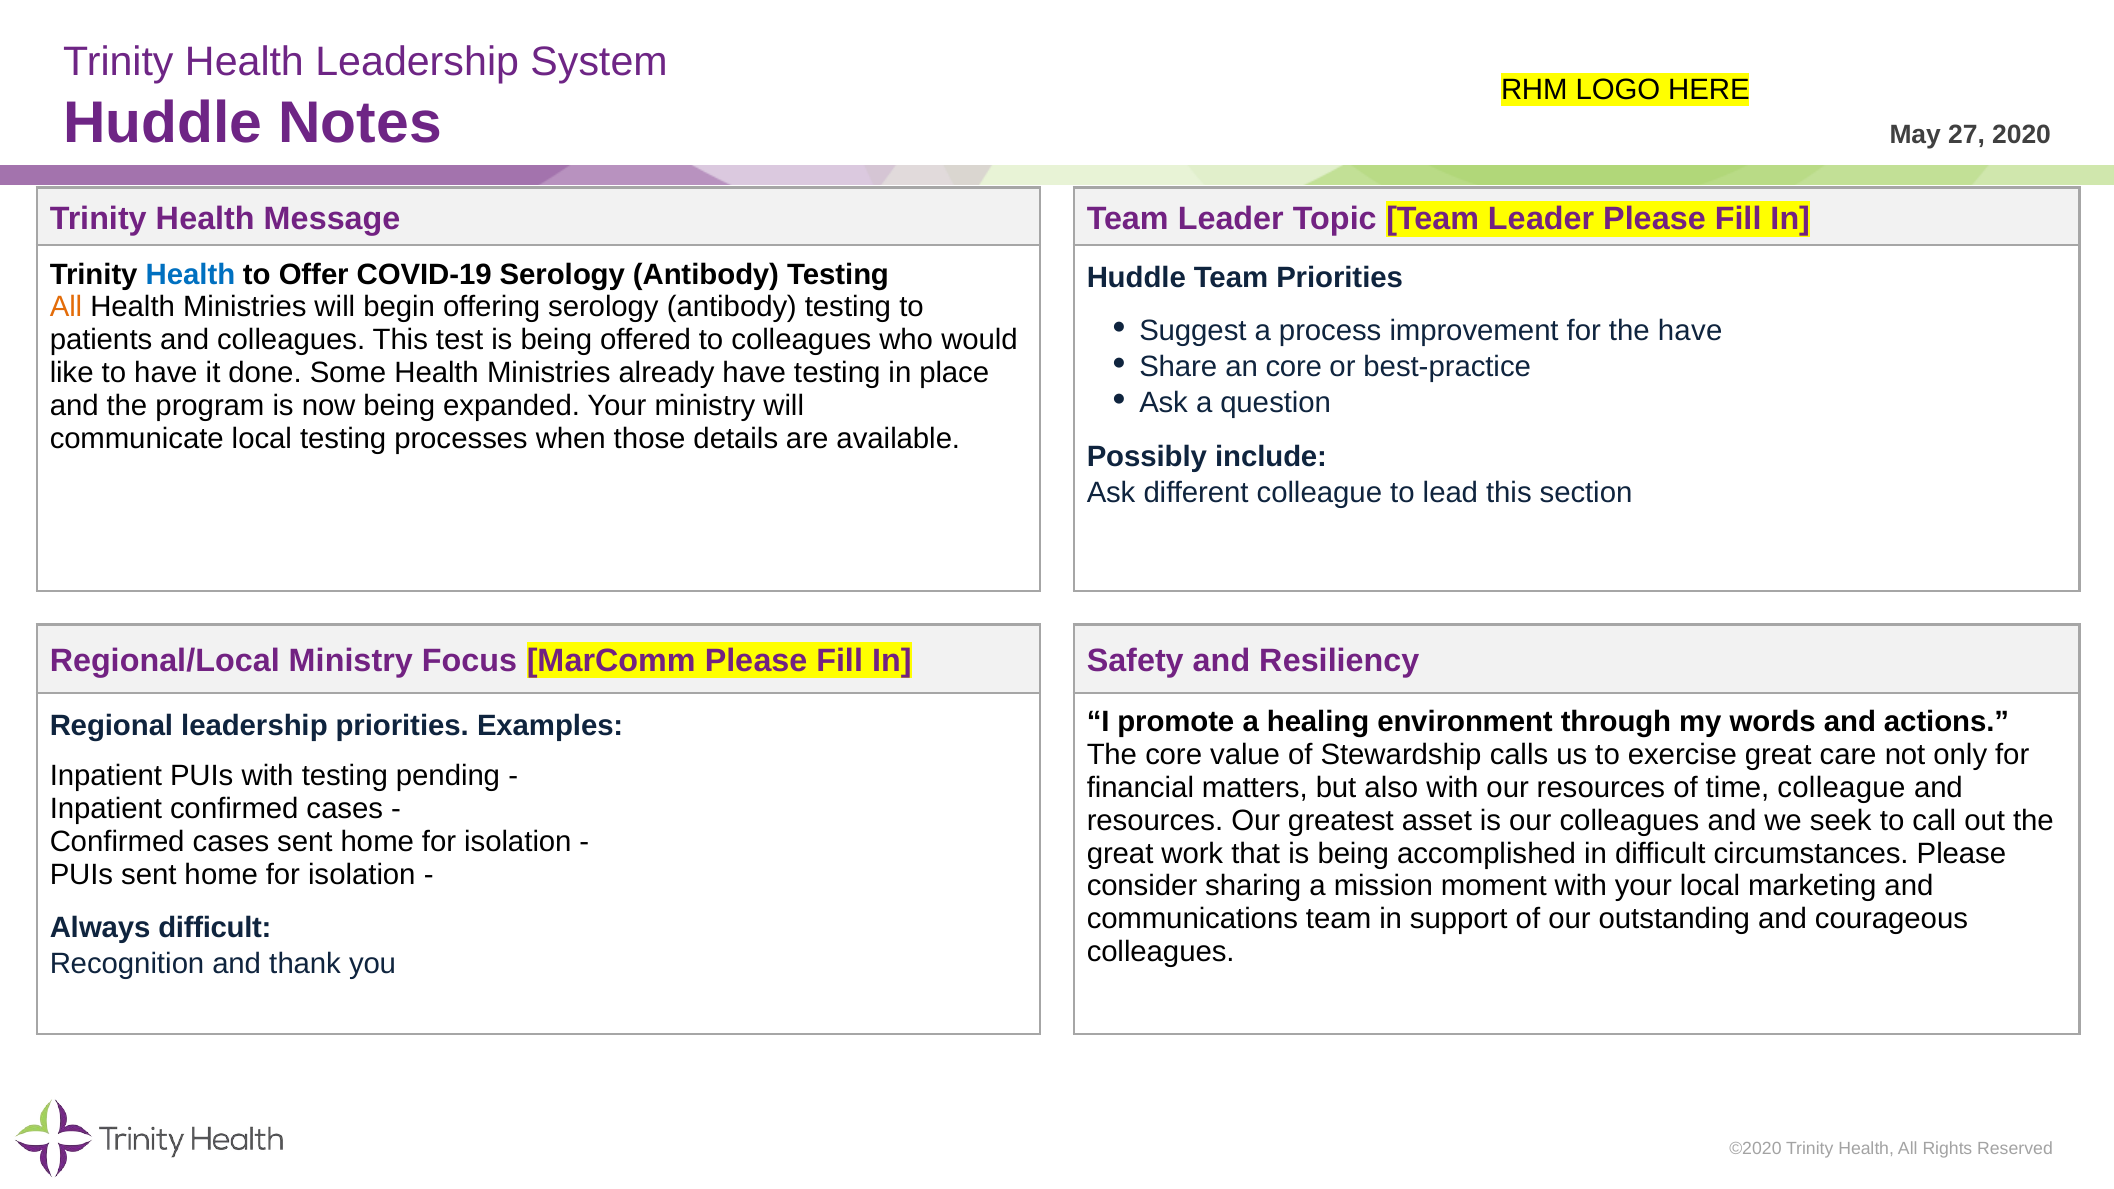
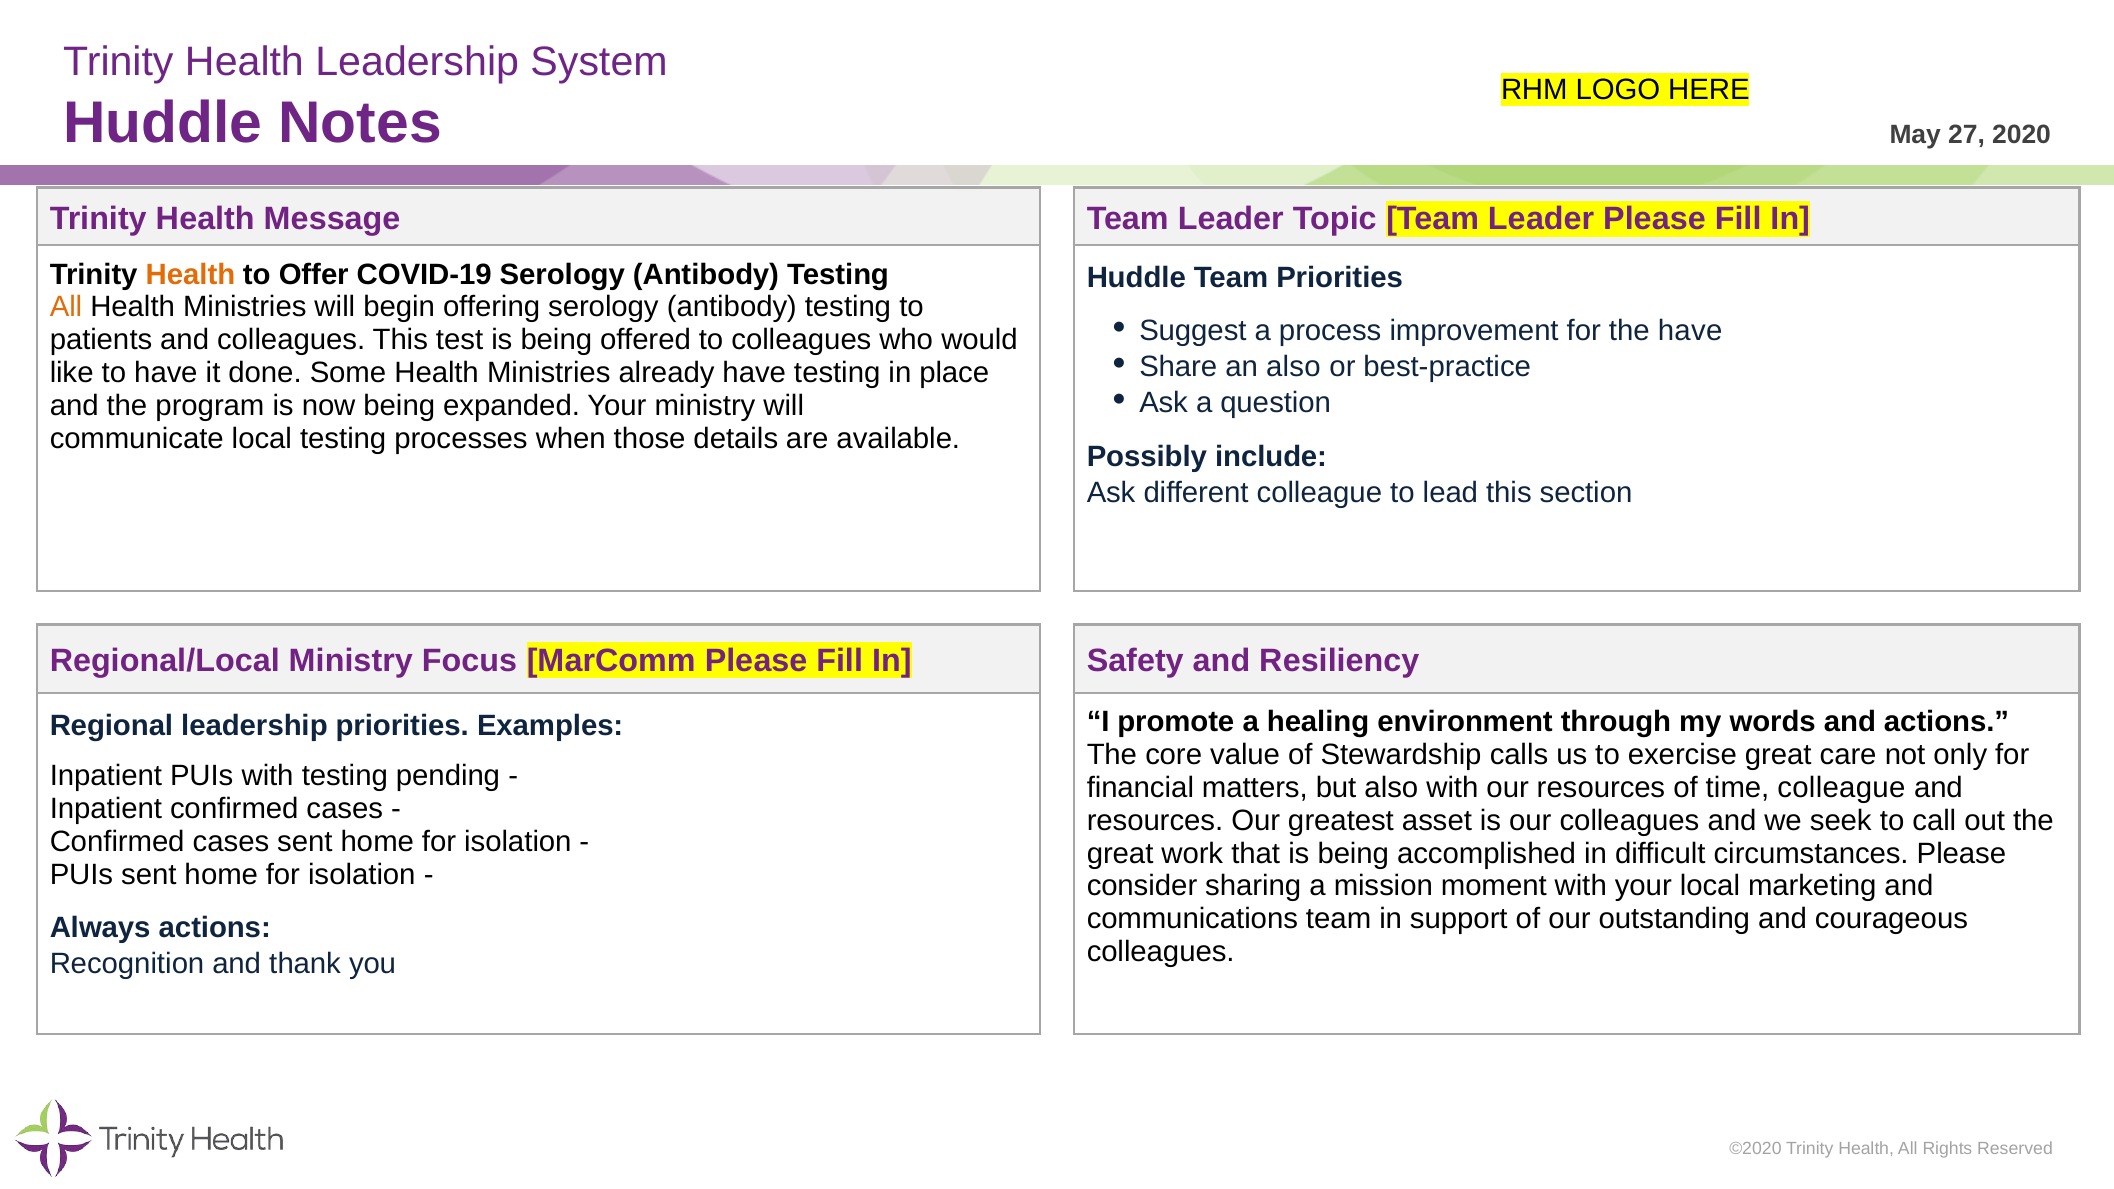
Health at (190, 275) colour: blue -> orange
an core: core -> also
Always difficult: difficult -> actions
